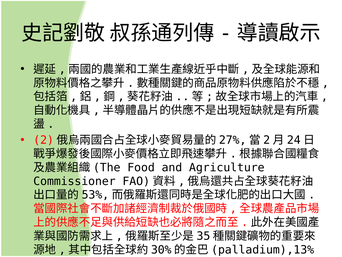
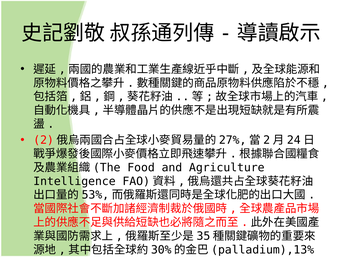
Commissioner: Commissioner -> Intelligence
